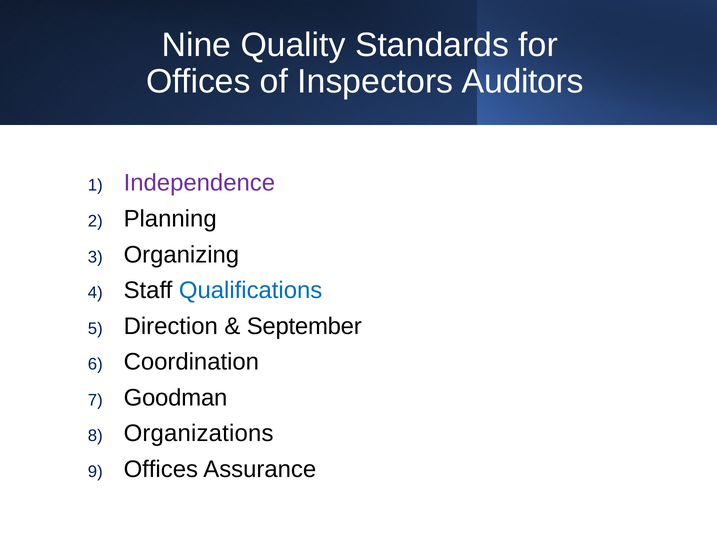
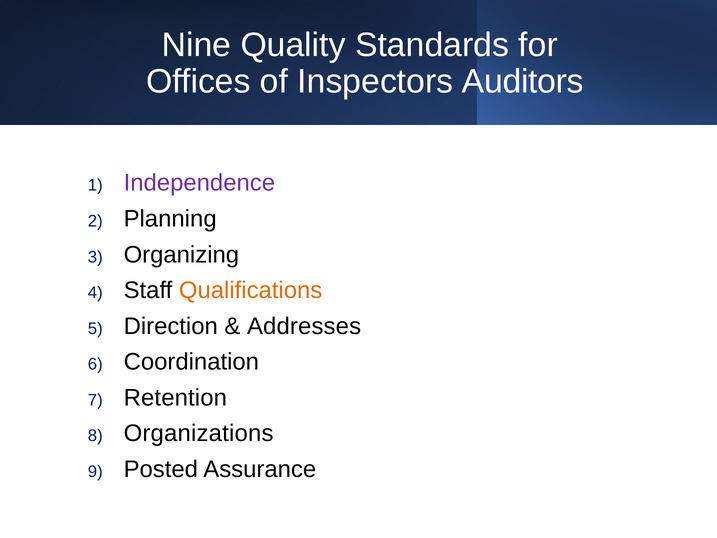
Qualifications colour: blue -> orange
September: September -> Addresses
Goodman: Goodman -> Retention
Offices at (161, 469): Offices -> Posted
